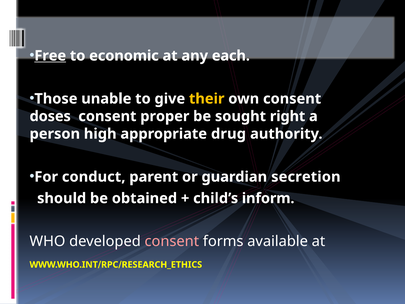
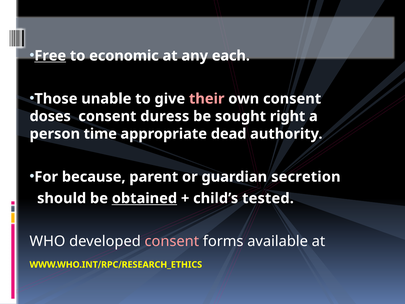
their colour: yellow -> pink
proper: proper -> duress
high: high -> time
drug: drug -> dead
conduct: conduct -> because
obtained underline: none -> present
inform: inform -> tested
